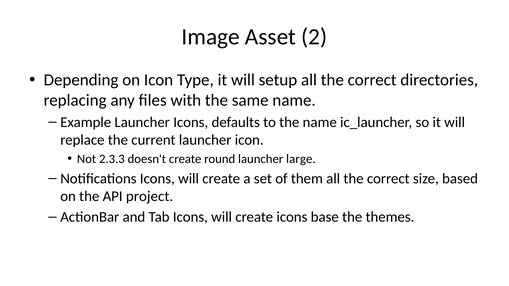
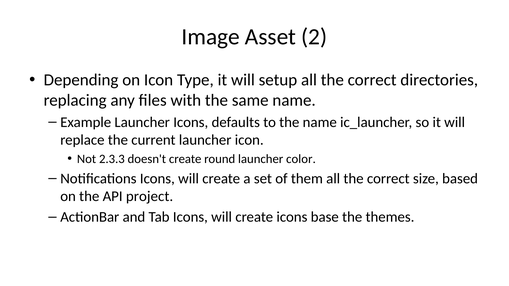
large: large -> color
